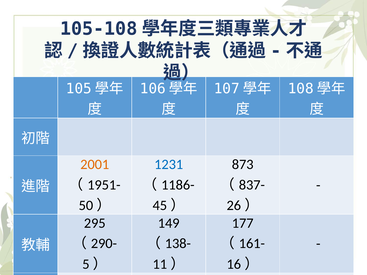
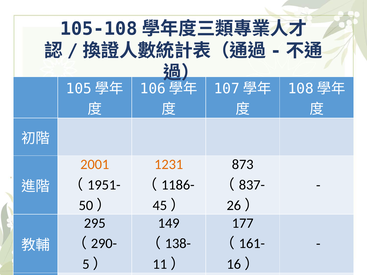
1231 colour: blue -> orange
